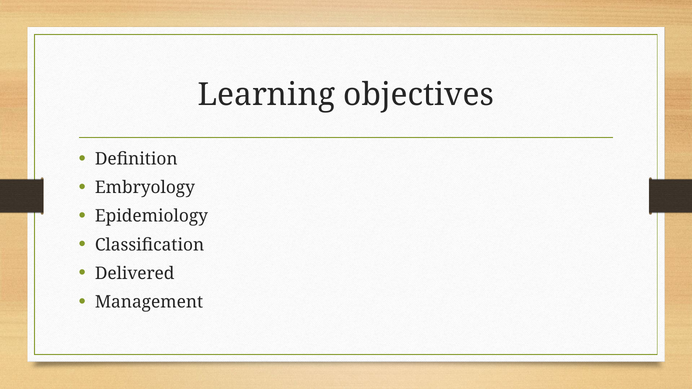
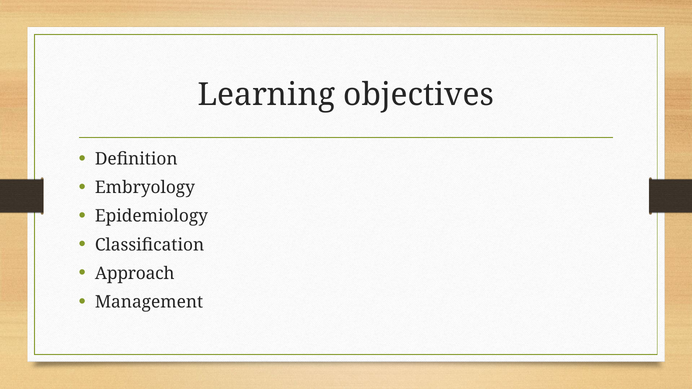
Delivered: Delivered -> Approach
